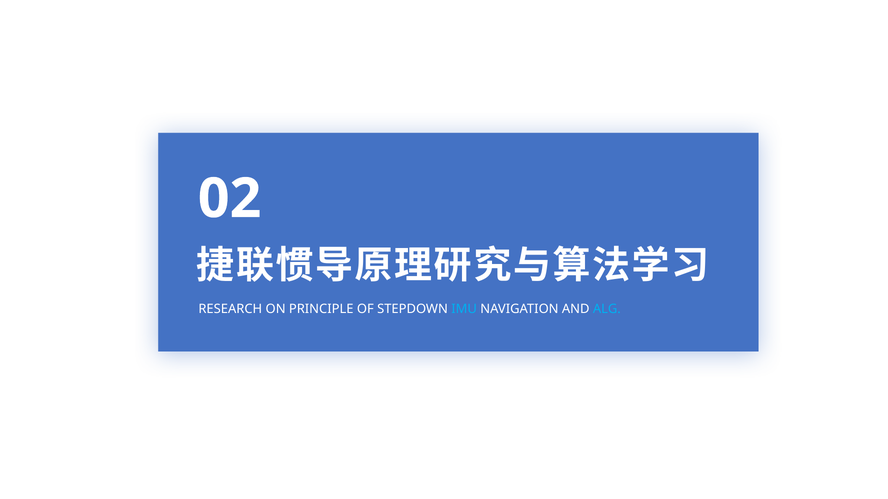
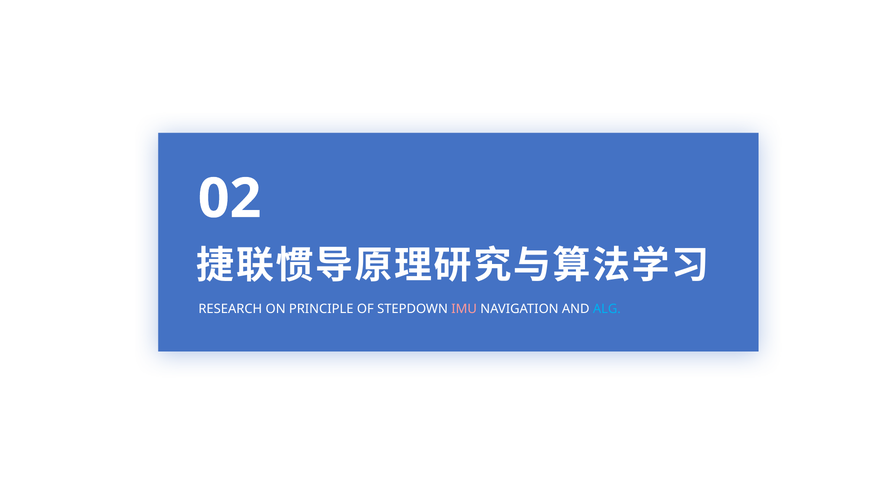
IMU colour: light blue -> pink
